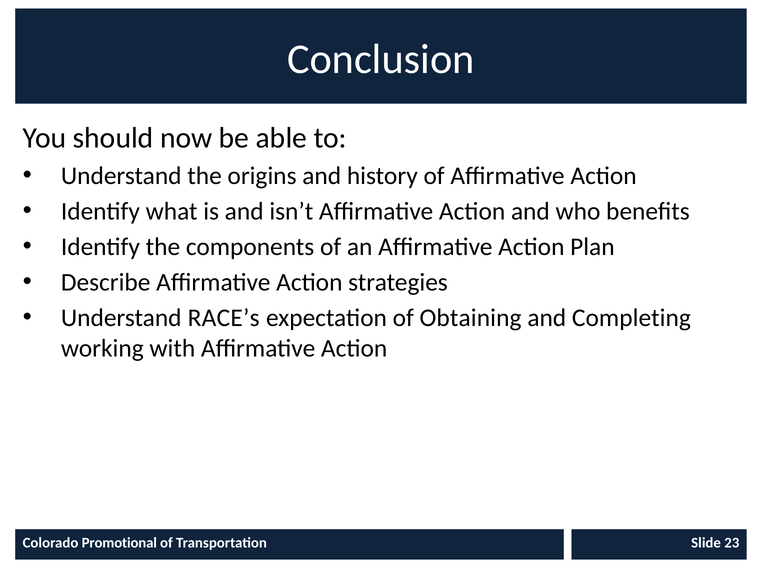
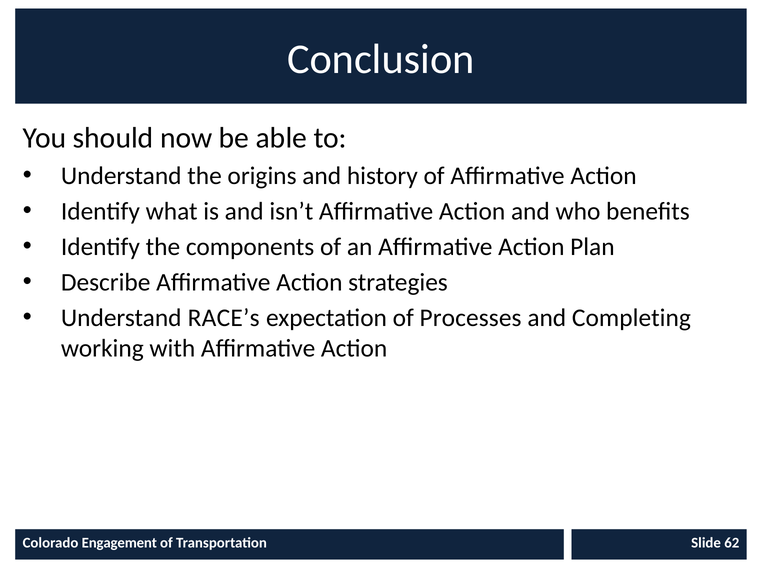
Obtaining: Obtaining -> Processes
Promotional: Promotional -> Engagement
23: 23 -> 62
